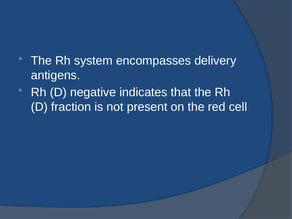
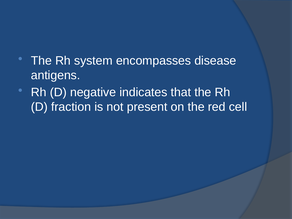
delivery: delivery -> disease
